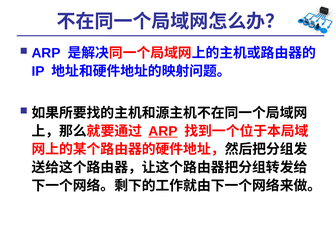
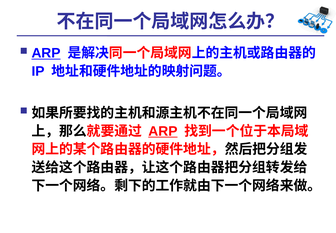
ARP at (46, 53) underline: none -> present
